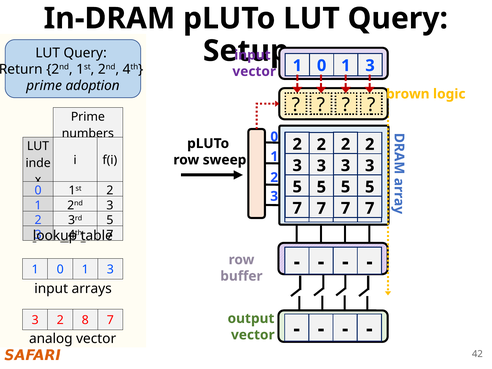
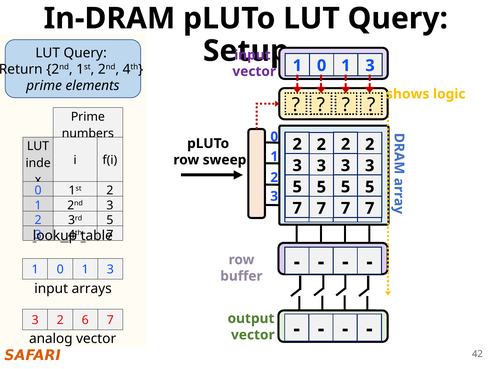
adoption: adoption -> elements
brown: brown -> shows
8: 8 -> 6
